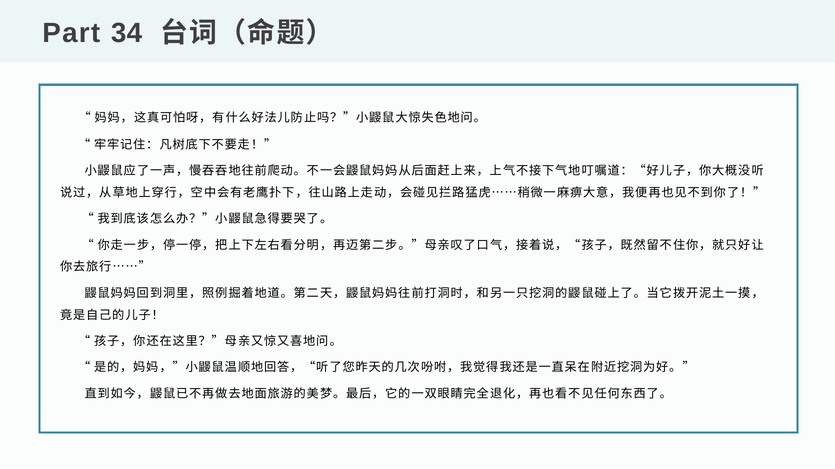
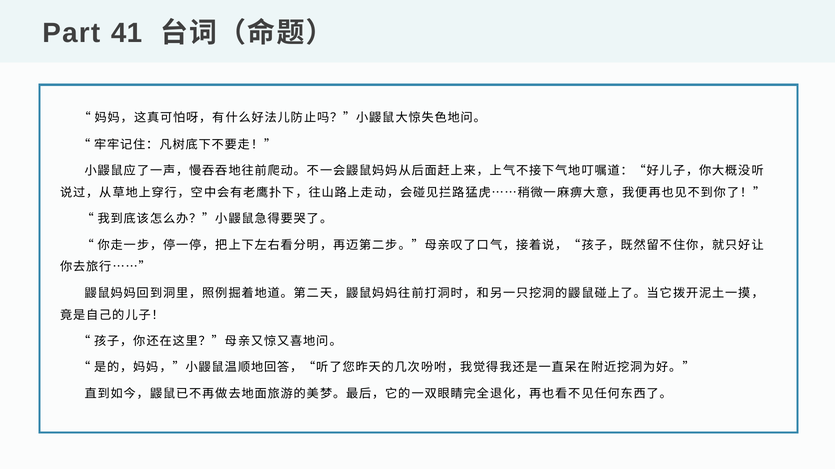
34: 34 -> 41
